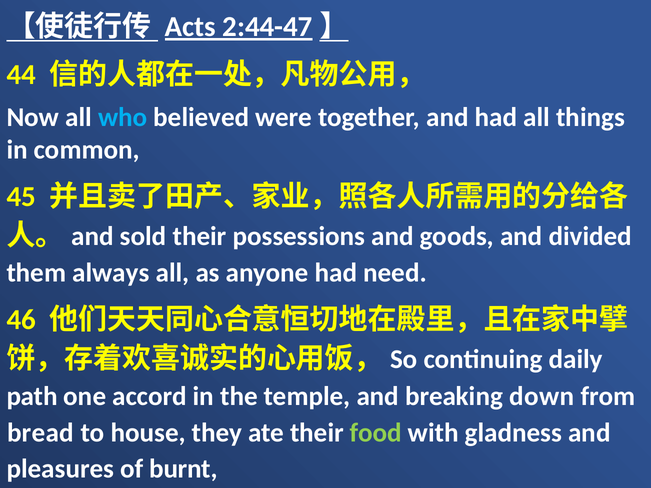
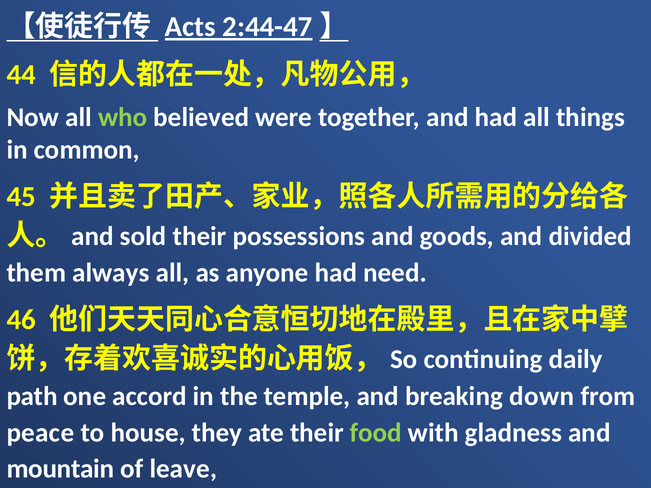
who colour: light blue -> light green
bread: bread -> peace
pleasures: pleasures -> mountain
burnt: burnt -> leave
